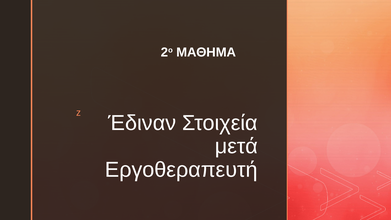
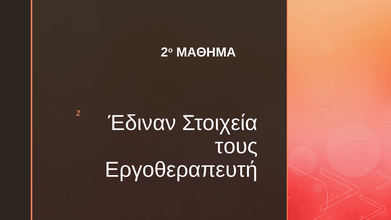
μετά: μετά -> τους
